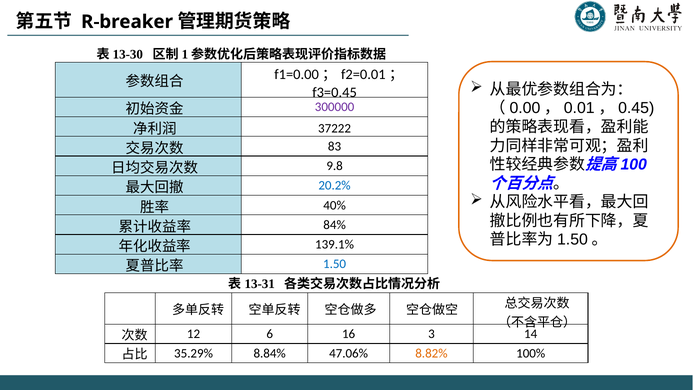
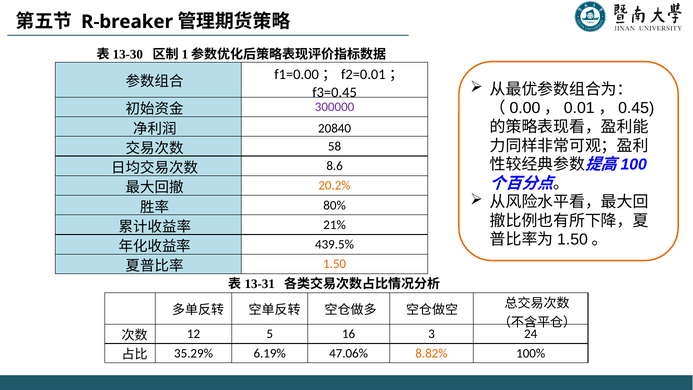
37222: 37222 -> 20840
83: 83 -> 58
9.8: 9.8 -> 8.6
20.2% colour: blue -> orange
40%: 40% -> 80%
84%: 84% -> 21%
139.1%: 139.1% -> 439.5%
1.50 colour: blue -> orange
6: 6 -> 5
14: 14 -> 24
8.84%: 8.84% -> 6.19%
